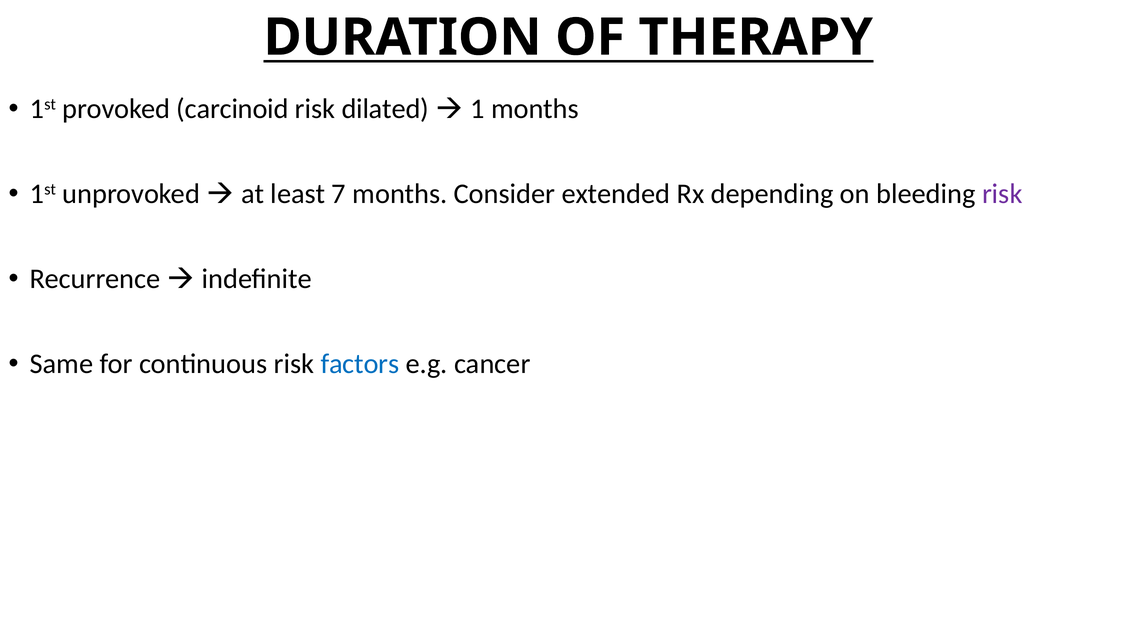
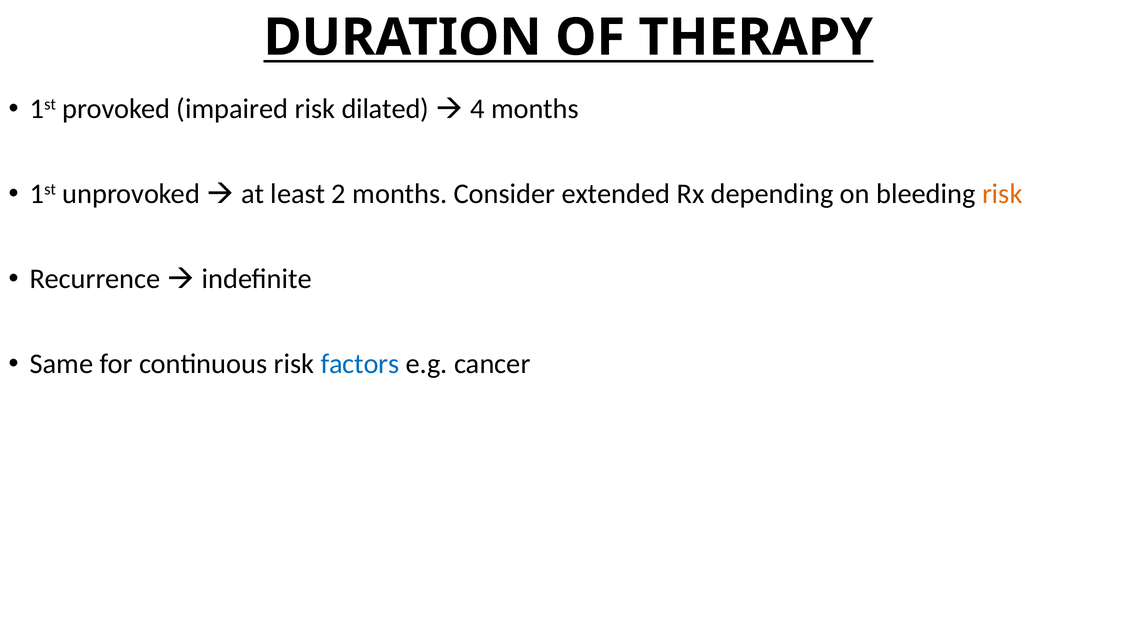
carcinoid: carcinoid -> impaired
1: 1 -> 4
7: 7 -> 2
risk at (1002, 194) colour: purple -> orange
